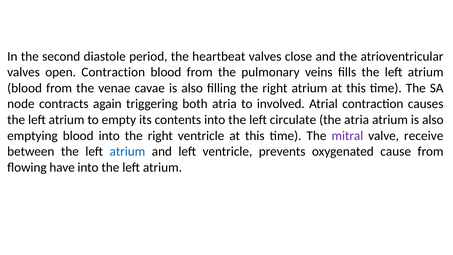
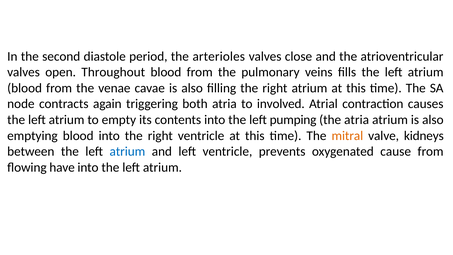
heartbeat: heartbeat -> arterioles
open Contraction: Contraction -> Throughout
circulate: circulate -> pumping
mitral colour: purple -> orange
receive: receive -> kidneys
